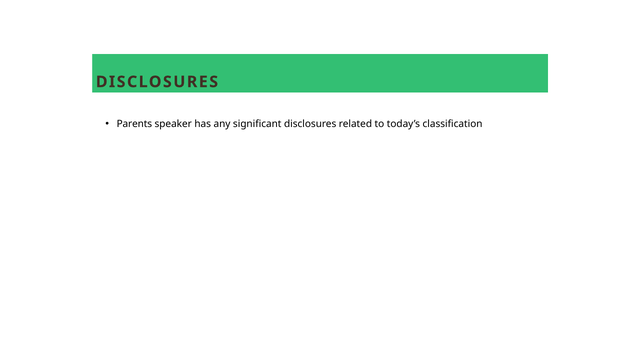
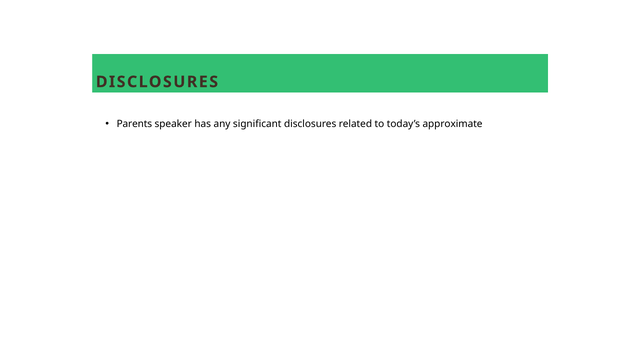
classification: classification -> approximate
